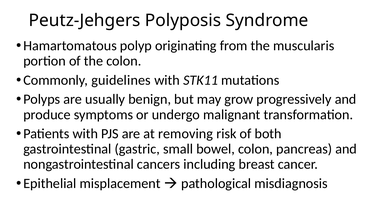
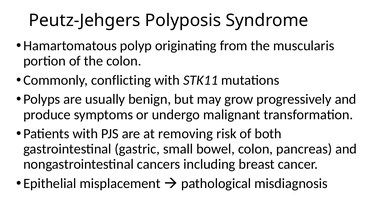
guidelines: guidelines -> conflicting
